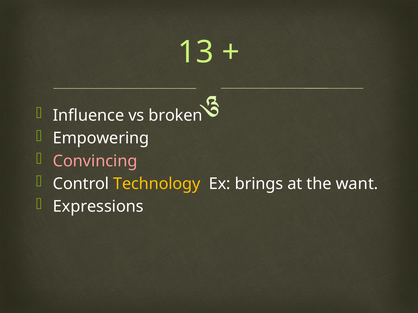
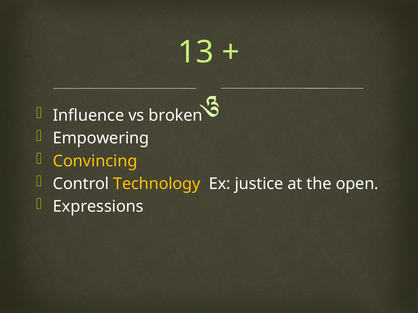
Convincing colour: pink -> yellow
brings: brings -> justice
want: want -> open
